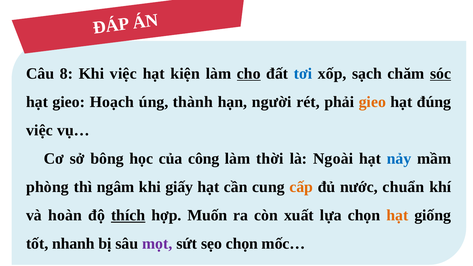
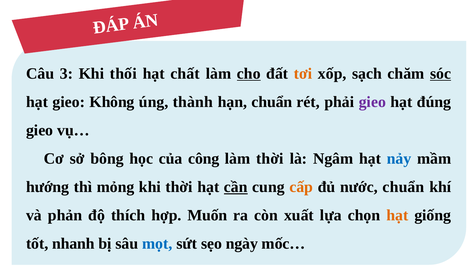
8: 8 -> 3
Khi việc: việc -> thối
kiện: kiện -> chất
tơi colour: blue -> orange
Hoạch: Hoạch -> Không
hạn người: người -> chuẩn
gieo at (372, 102) colour: orange -> purple
việc at (40, 130): việc -> gieo
Ngoài: Ngoài -> Ngâm
phòng: phòng -> hướng
ngâm: ngâm -> mỏng
khi giấy: giấy -> thời
cần underline: none -> present
hoàn: hoàn -> phản
thích underline: present -> none
mọt colour: purple -> blue
sẹo chọn: chọn -> ngày
